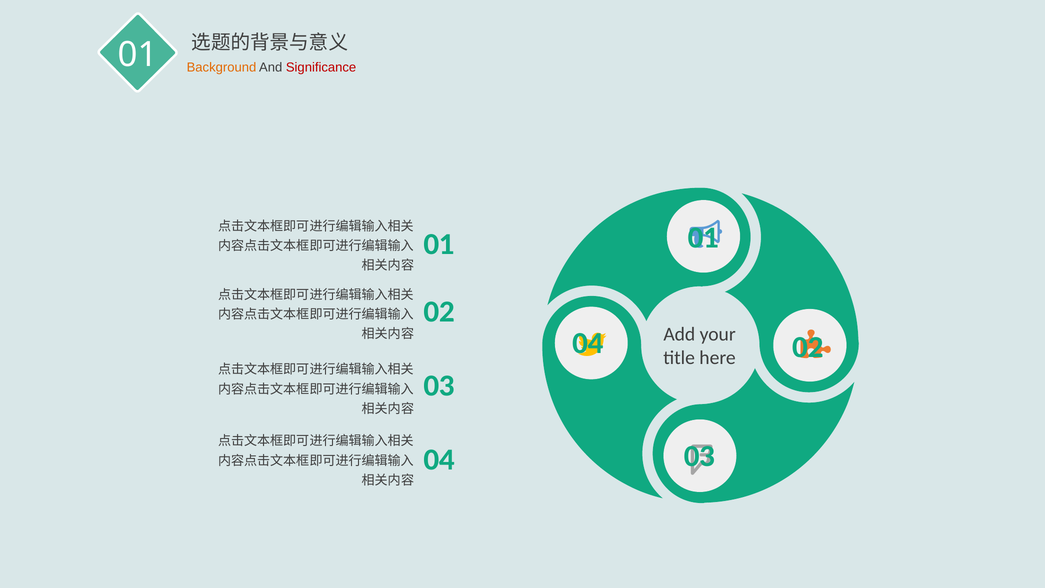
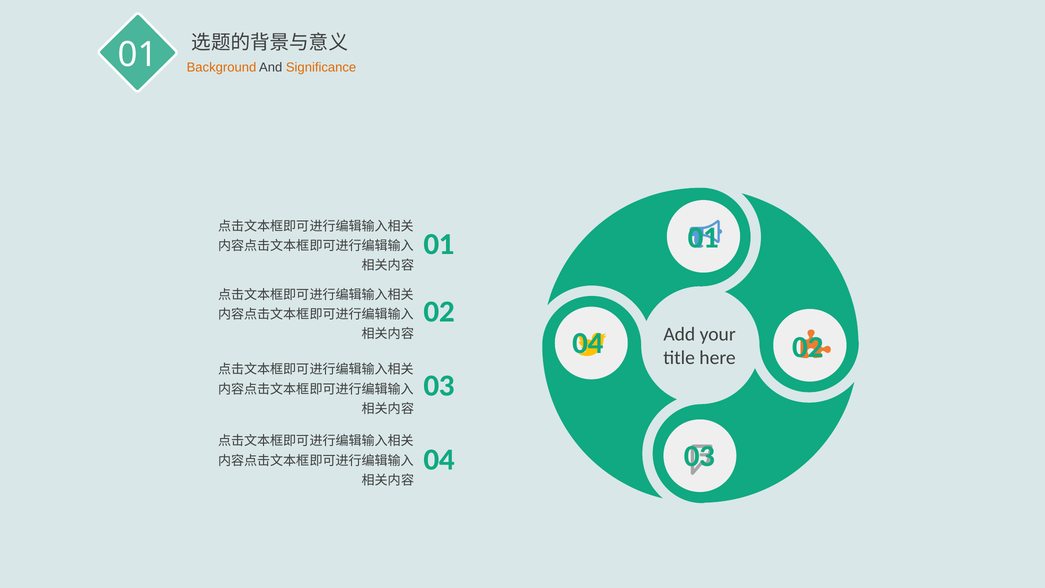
Significance colour: red -> orange
